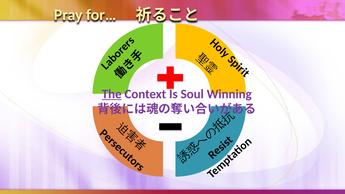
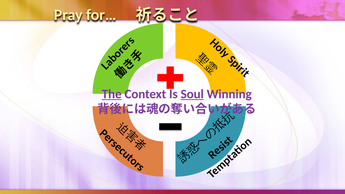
Soul underline: none -> present
